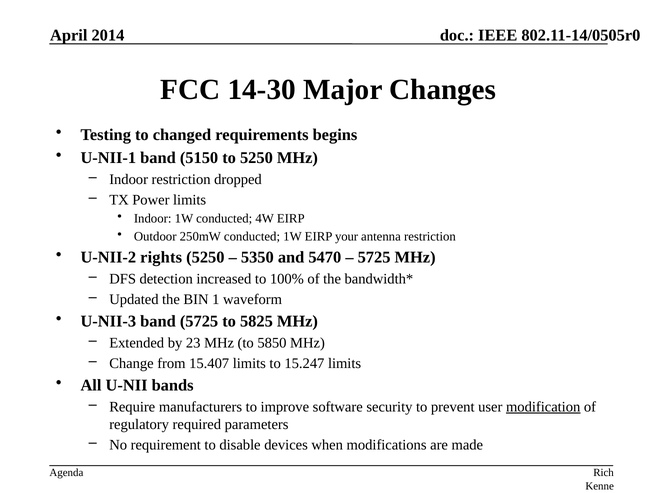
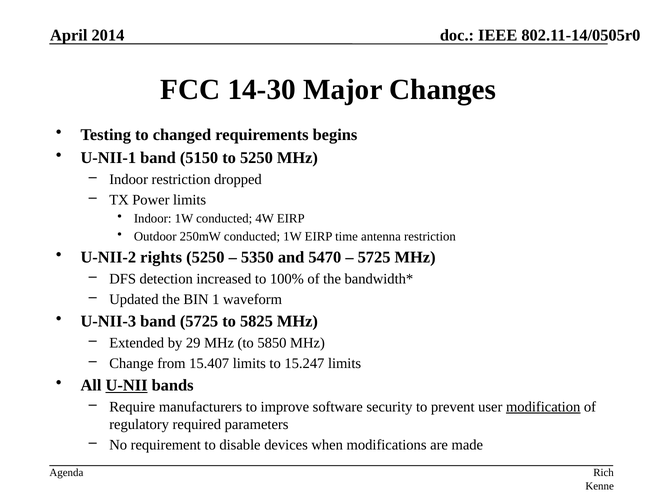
your: your -> time
23: 23 -> 29
U-NII underline: none -> present
